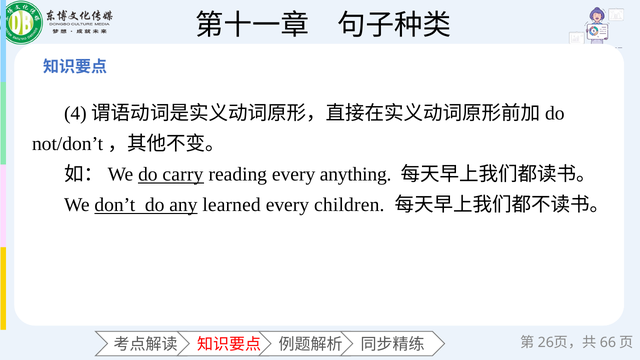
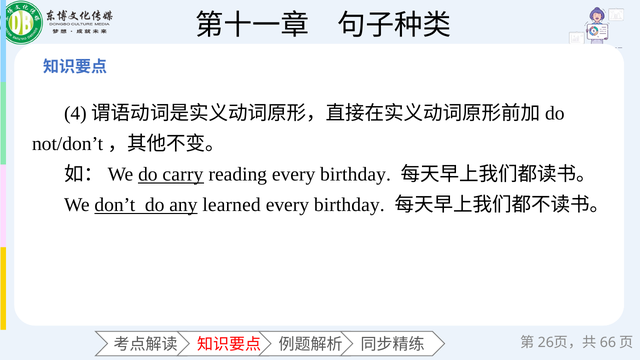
reading every anything: anything -> birthday
children at (349, 205): children -> birthday
